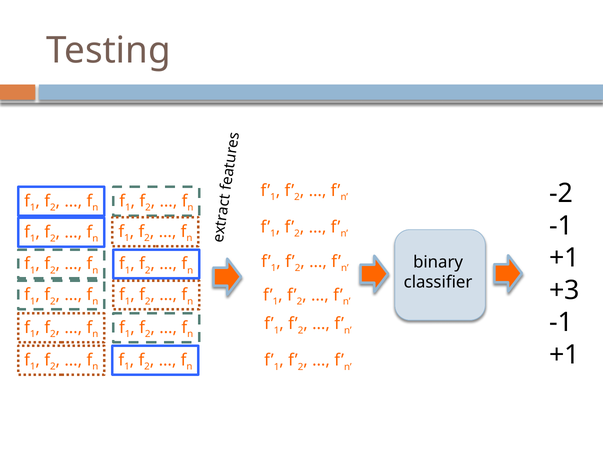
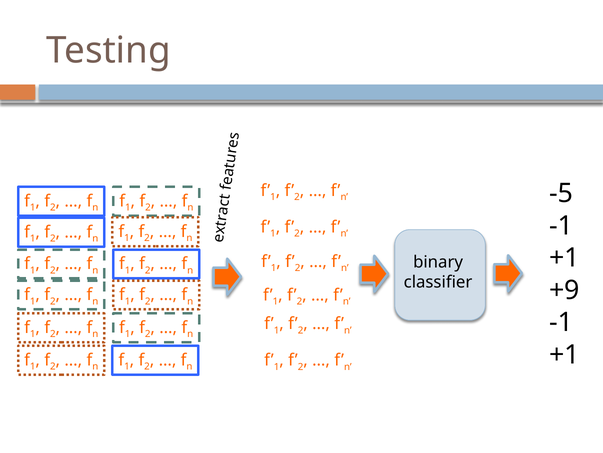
-2: -2 -> -5
+3: +3 -> +9
